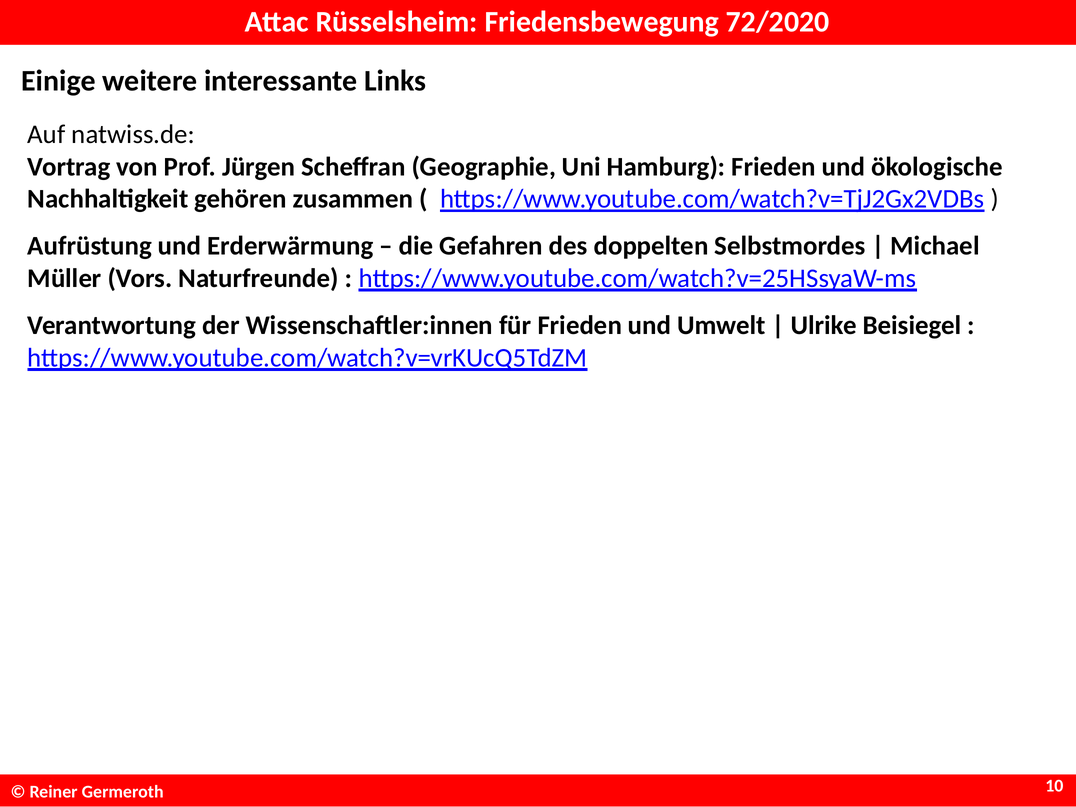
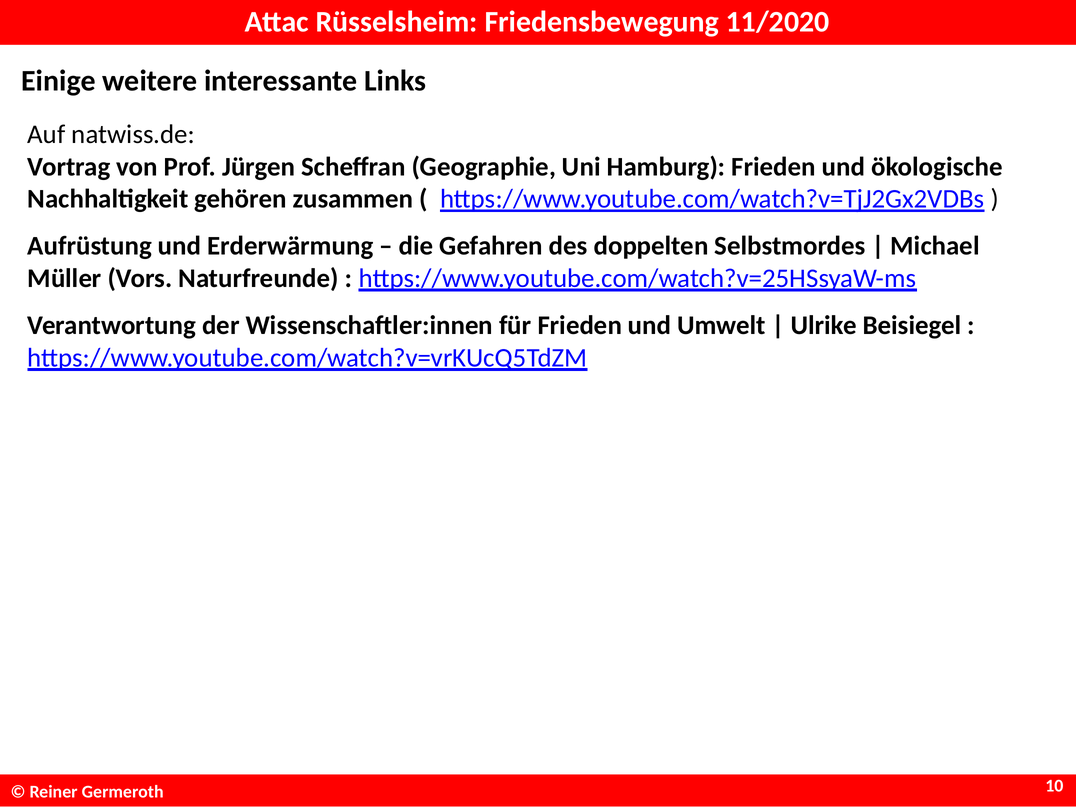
72/2020: 72/2020 -> 11/2020
